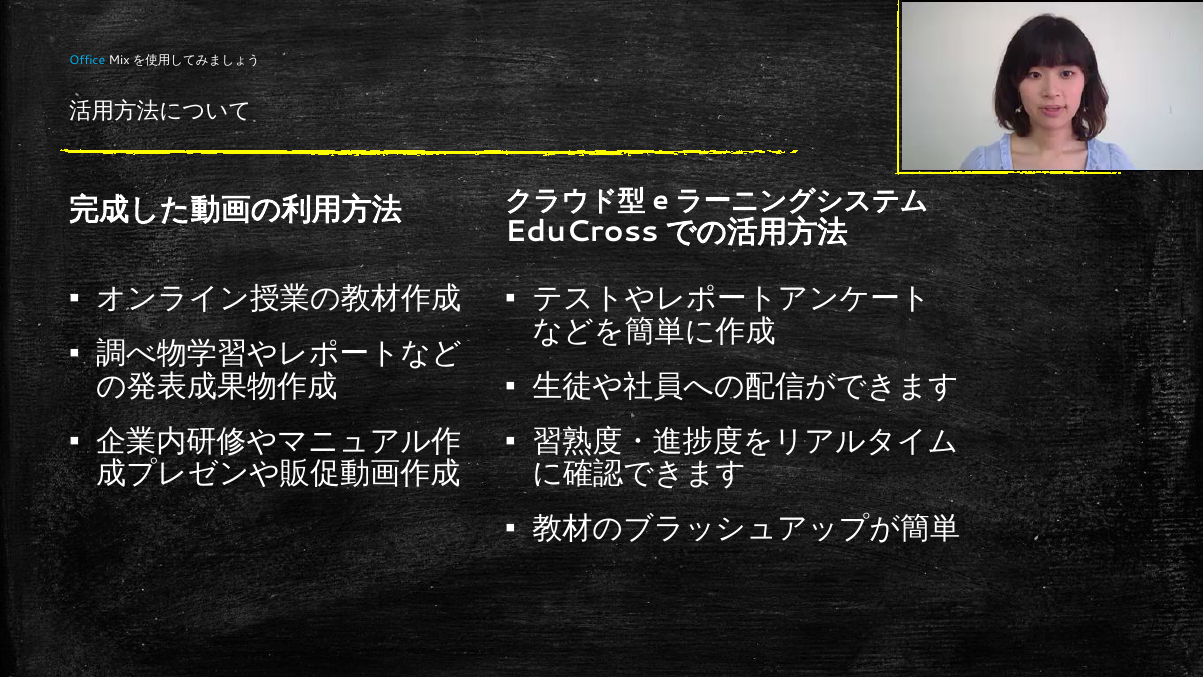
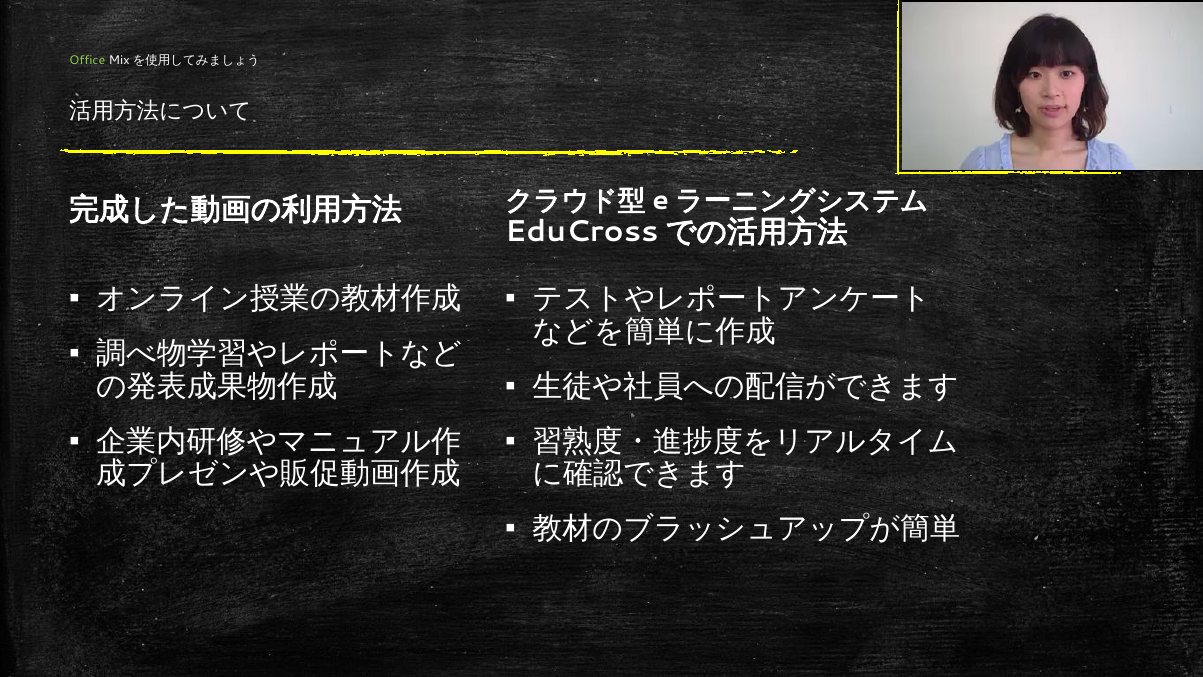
Office colour: light blue -> light green
